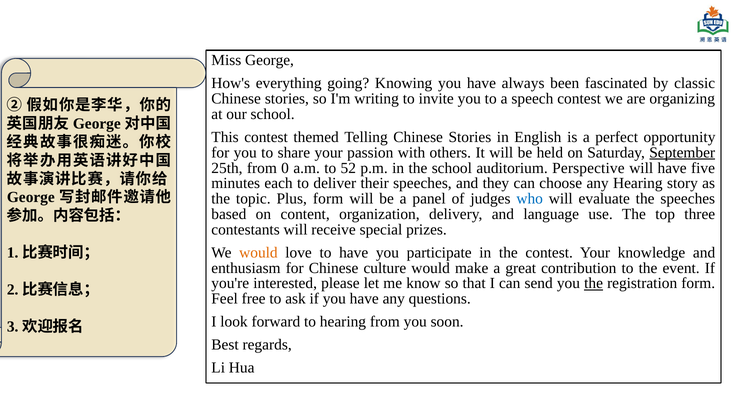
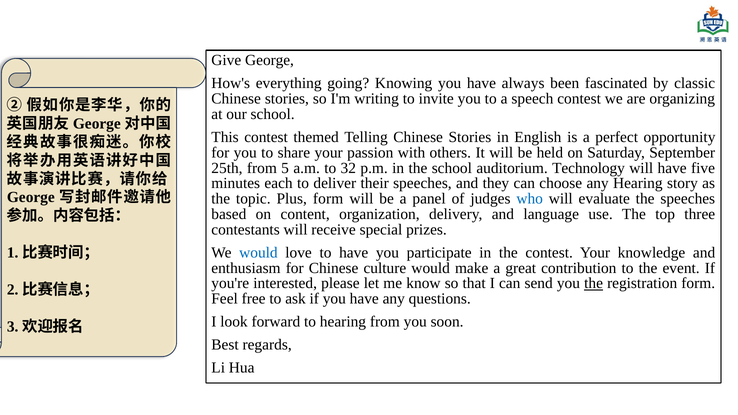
Miss: Miss -> Give
September underline: present -> none
0: 0 -> 5
52: 52 -> 32
Perspective: Perspective -> Technology
would at (258, 253) colour: orange -> blue
